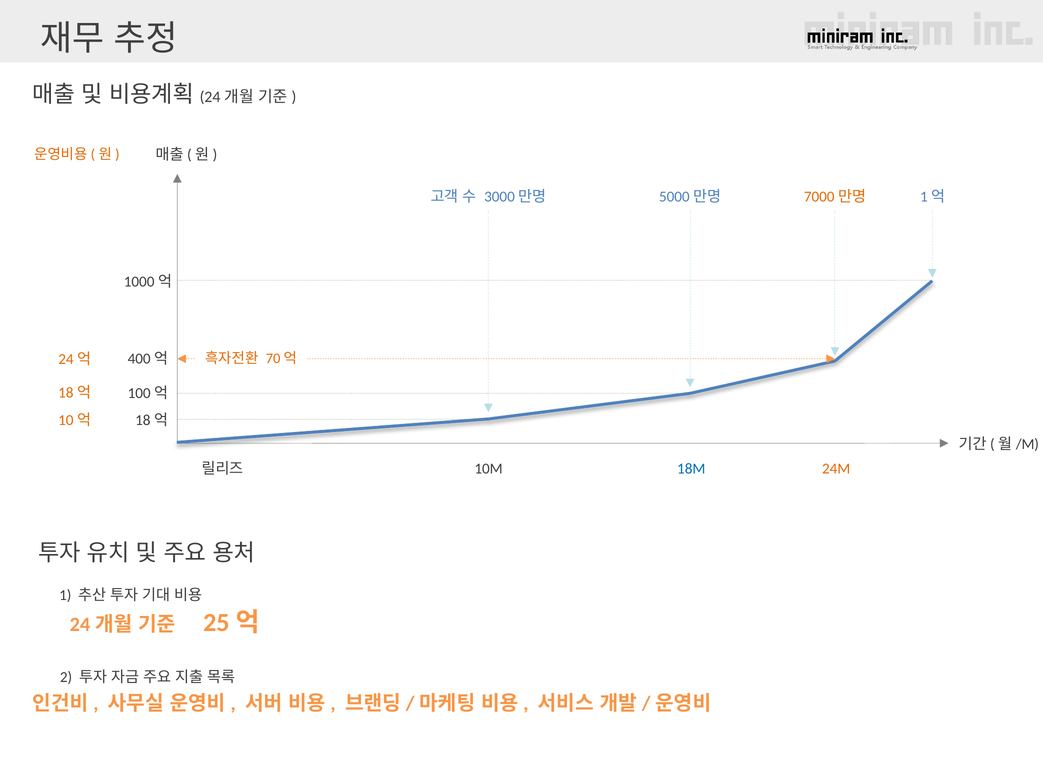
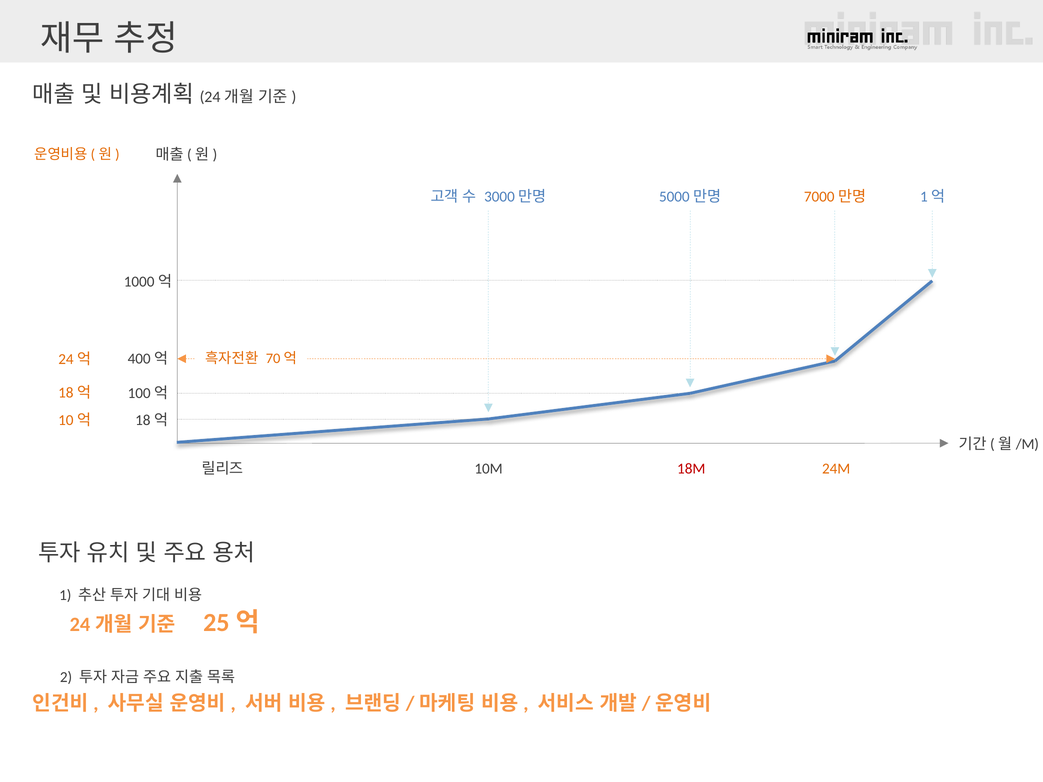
18M colour: blue -> red
